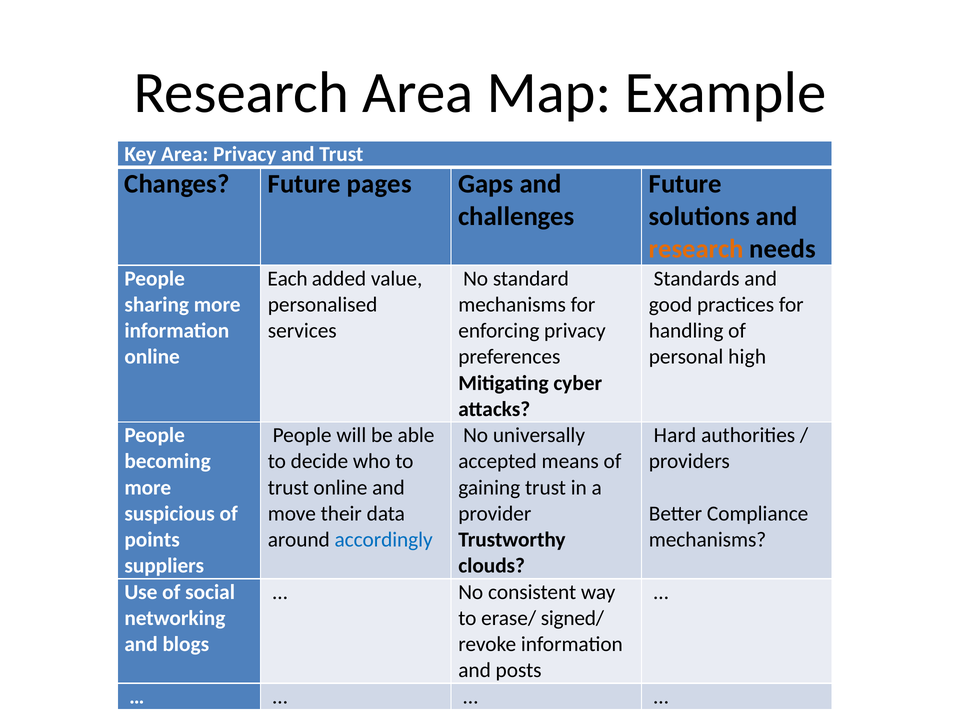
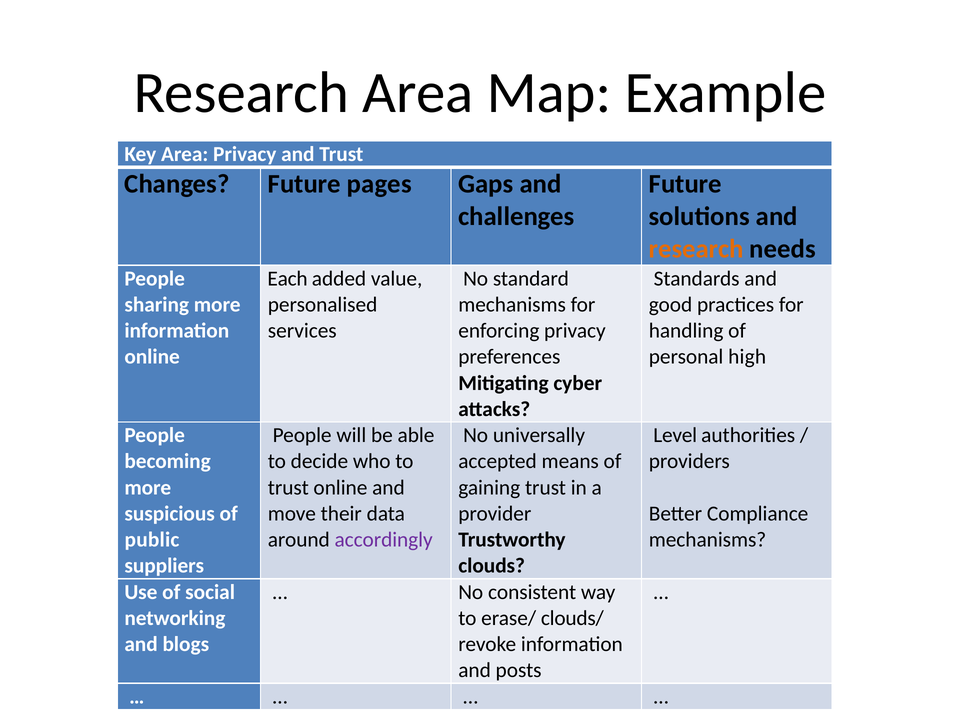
Hard: Hard -> Level
points: points -> public
accordingly colour: blue -> purple
signed/: signed/ -> clouds/
